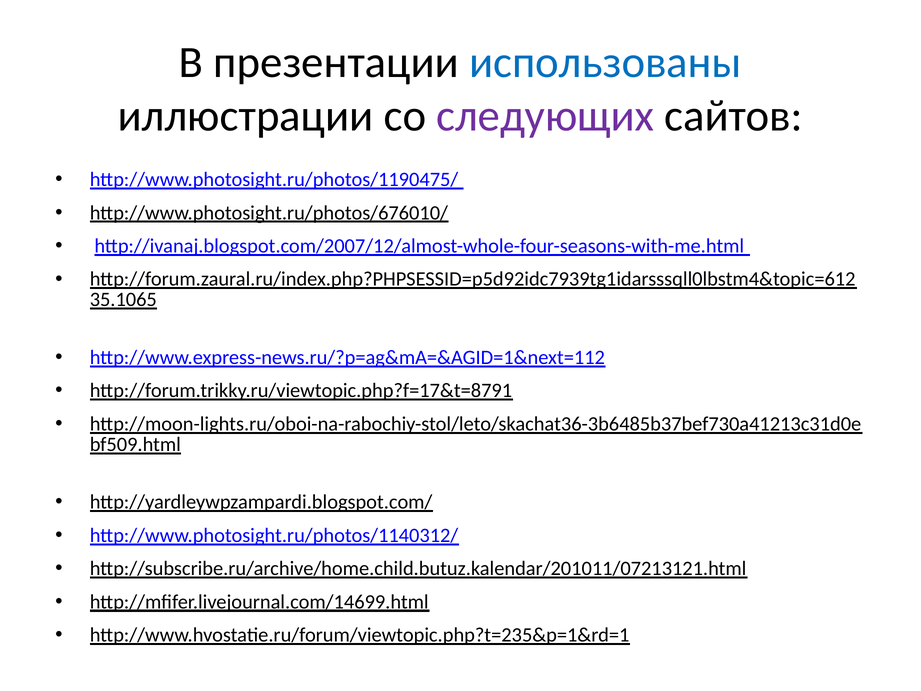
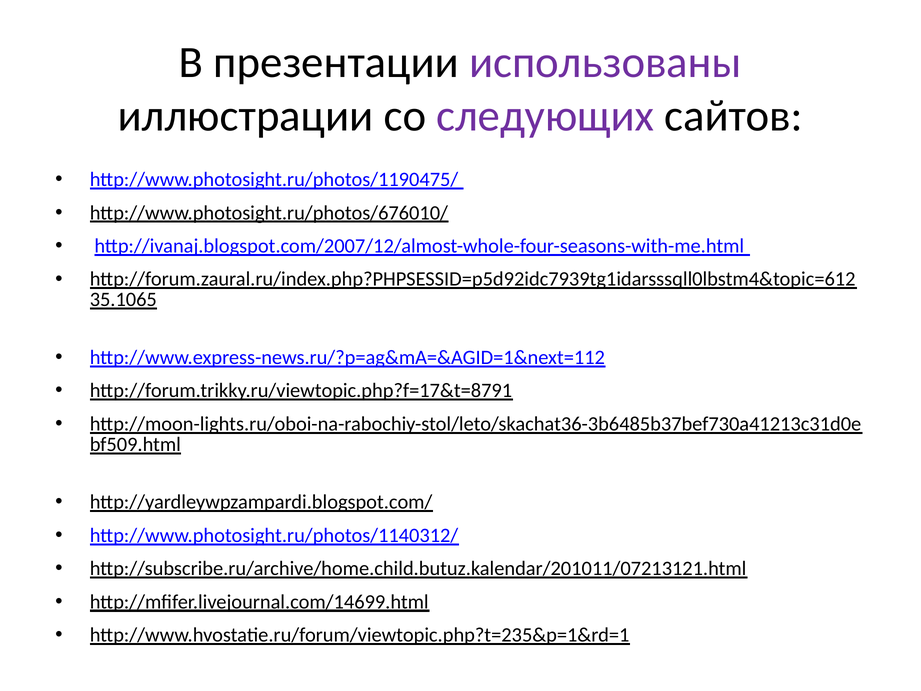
использованы colour: blue -> purple
